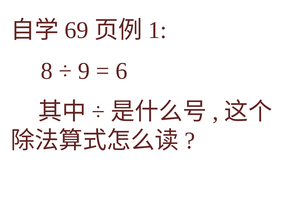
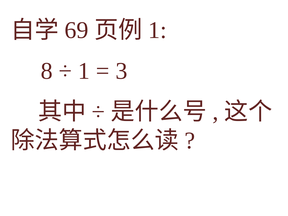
9 at (84, 71): 9 -> 1
6: 6 -> 3
